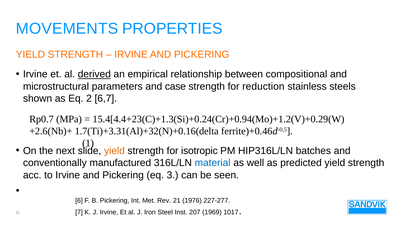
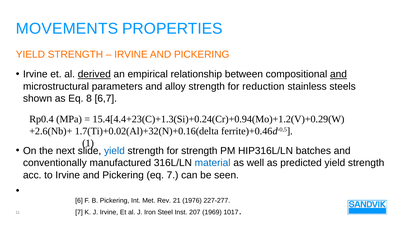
and at (338, 74) underline: none -> present
case: case -> alloy
2: 2 -> 8
Rp0.7: Rp0.7 -> Rp0.4
1.7(Ti)+3.31(Al)+32(N)+0.16(delta: 1.7(Ti)+3.31(Al)+32(N)+0.16(delta -> 1.7(Ti)+0.02(Al)+32(N)+0.16(delta
yield at (114, 151) colour: orange -> blue
for isotropic: isotropic -> strength
eq 3: 3 -> 7
